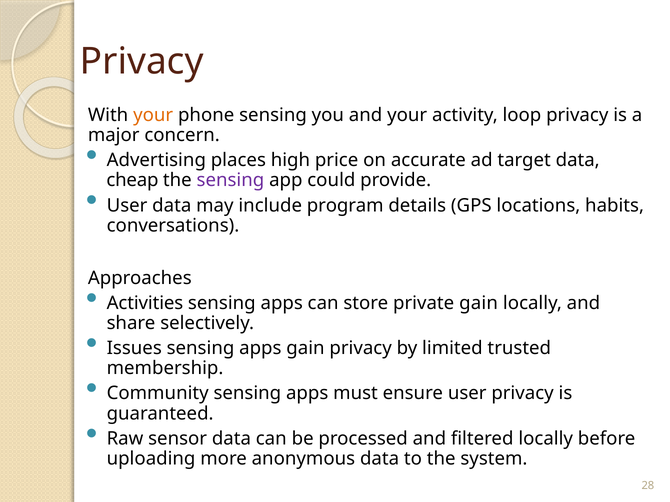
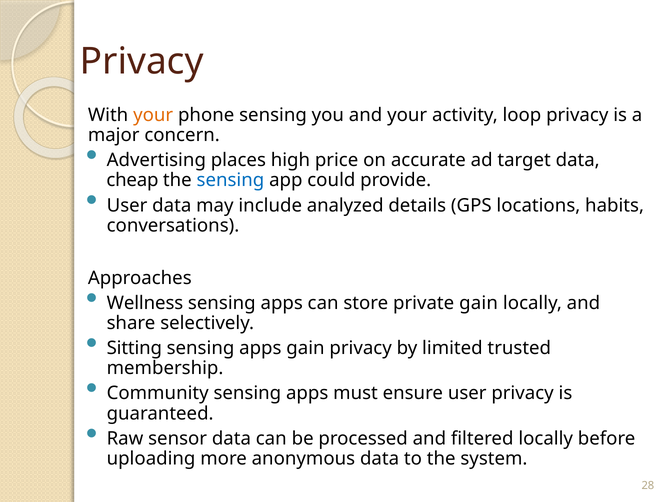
sensing at (230, 181) colour: purple -> blue
program: program -> analyzed
Activities: Activities -> Wellness
Issues: Issues -> Sitting
